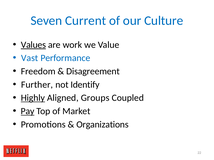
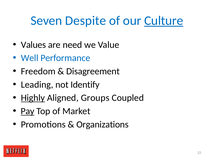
Current: Current -> Despite
Culture underline: none -> present
Values underline: present -> none
work: work -> need
Vast: Vast -> Well
Further: Further -> Leading
